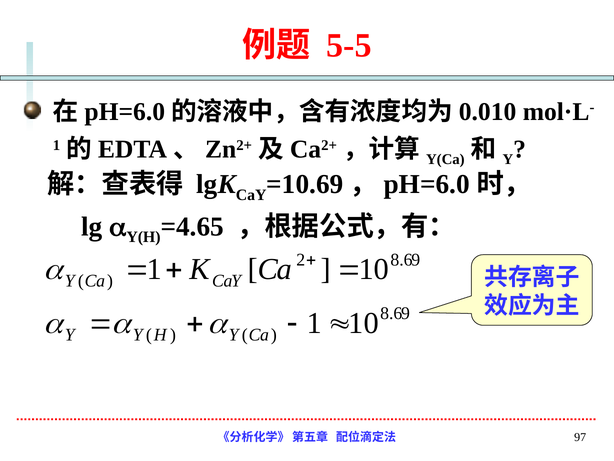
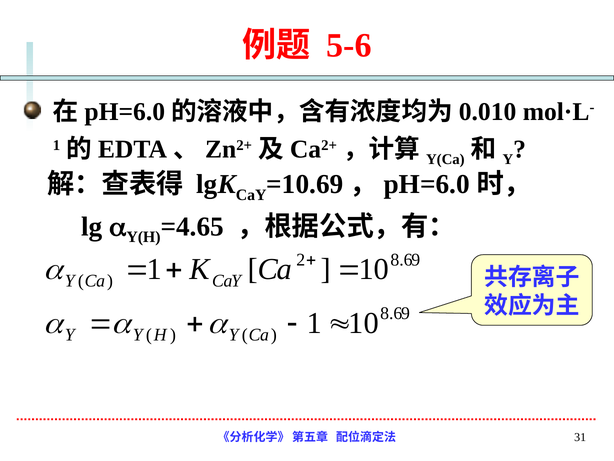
5-5: 5-5 -> 5-6
97: 97 -> 31
